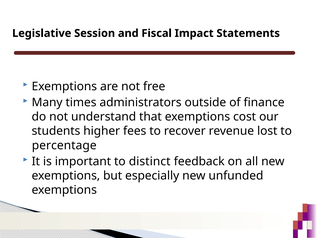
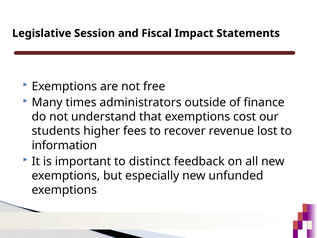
percentage: percentage -> information
